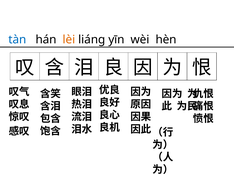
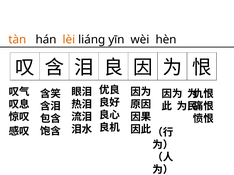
tàn colour: blue -> orange
